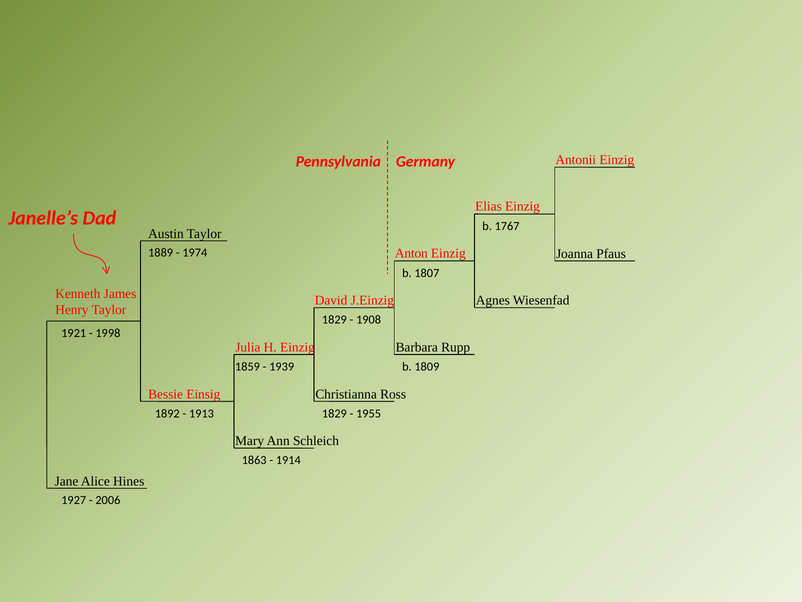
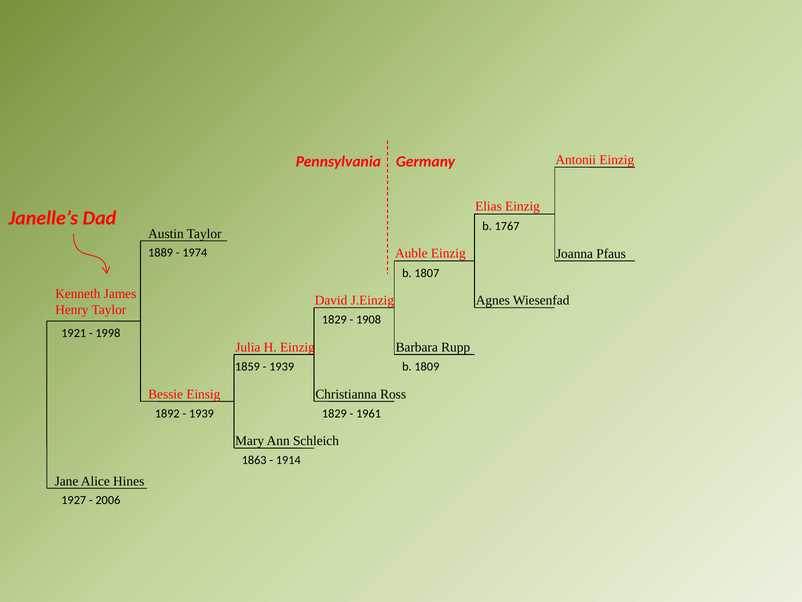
Anton: Anton -> Auble
1913 at (201, 413): 1913 -> 1939
1955: 1955 -> 1961
